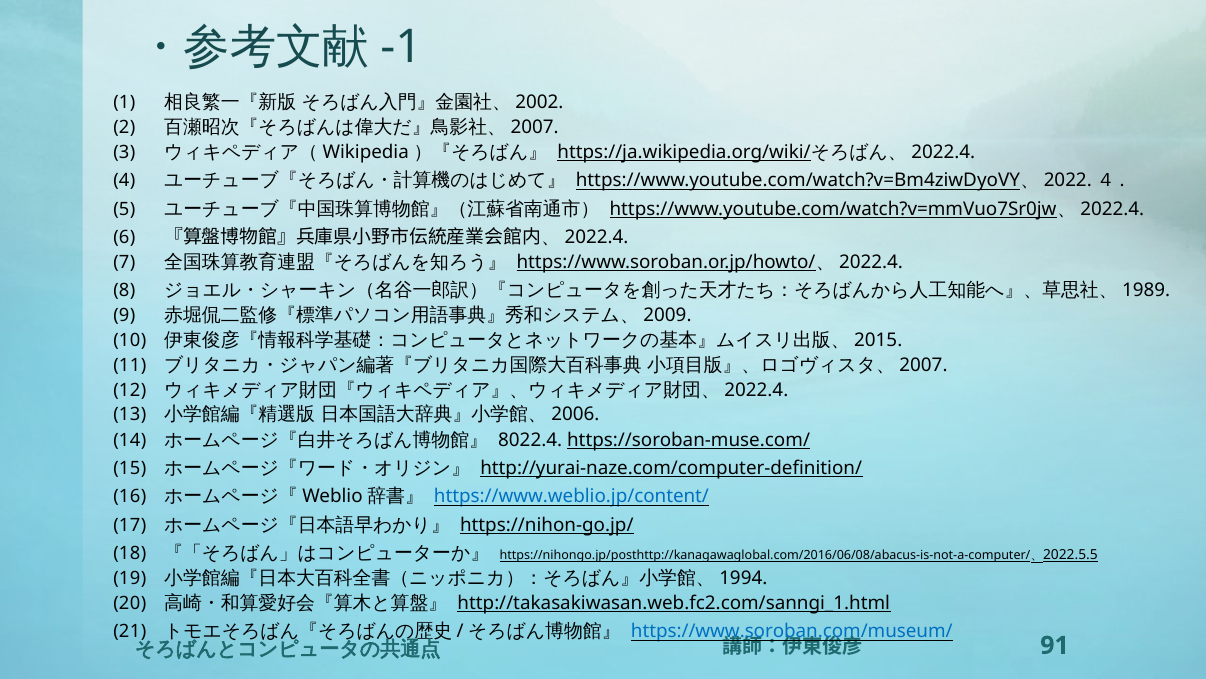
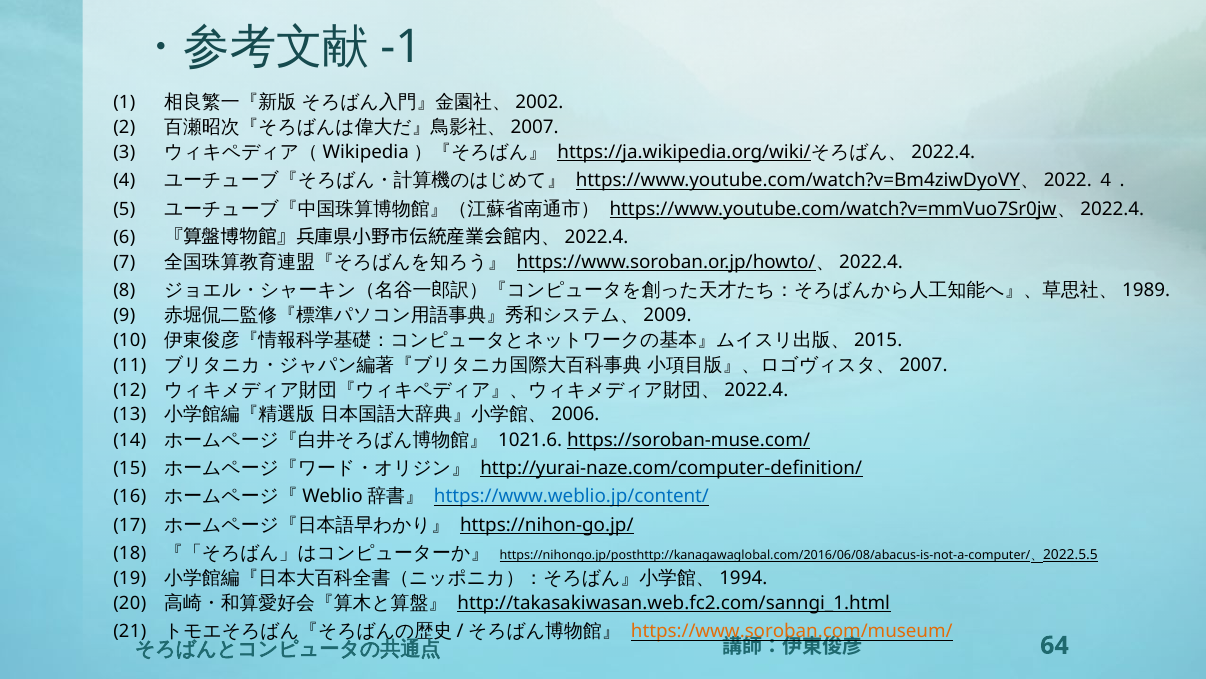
8022.4: 8022.4 -> 1021.6
https://www.soroban.com/museum/ colour: blue -> orange
91: 91 -> 64
